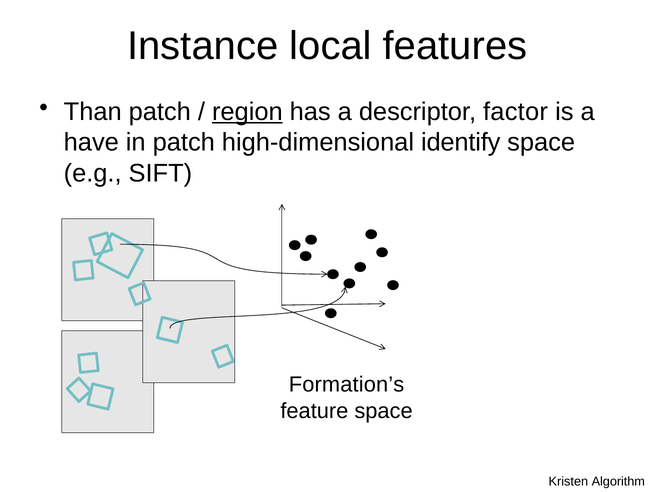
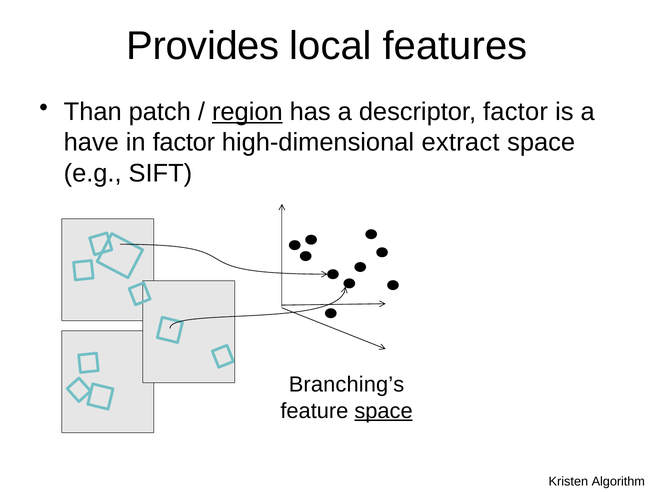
Instance: Instance -> Provides
in patch: patch -> factor
identify: identify -> extract
Formation’s: Formation’s -> Branching’s
space at (384, 410) underline: none -> present
